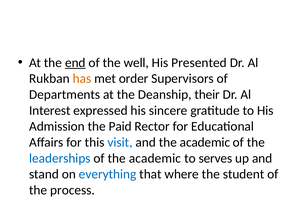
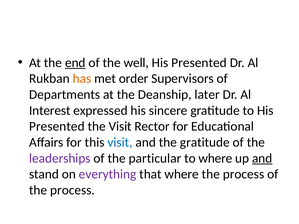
their: their -> later
Admission at (57, 127): Admission -> Presented
the Paid: Paid -> Visit
and the academic: academic -> gratitude
leaderships colour: blue -> purple
of the academic: academic -> particular
to serves: serves -> where
and at (262, 158) underline: none -> present
everything colour: blue -> purple
student at (244, 174): student -> process
